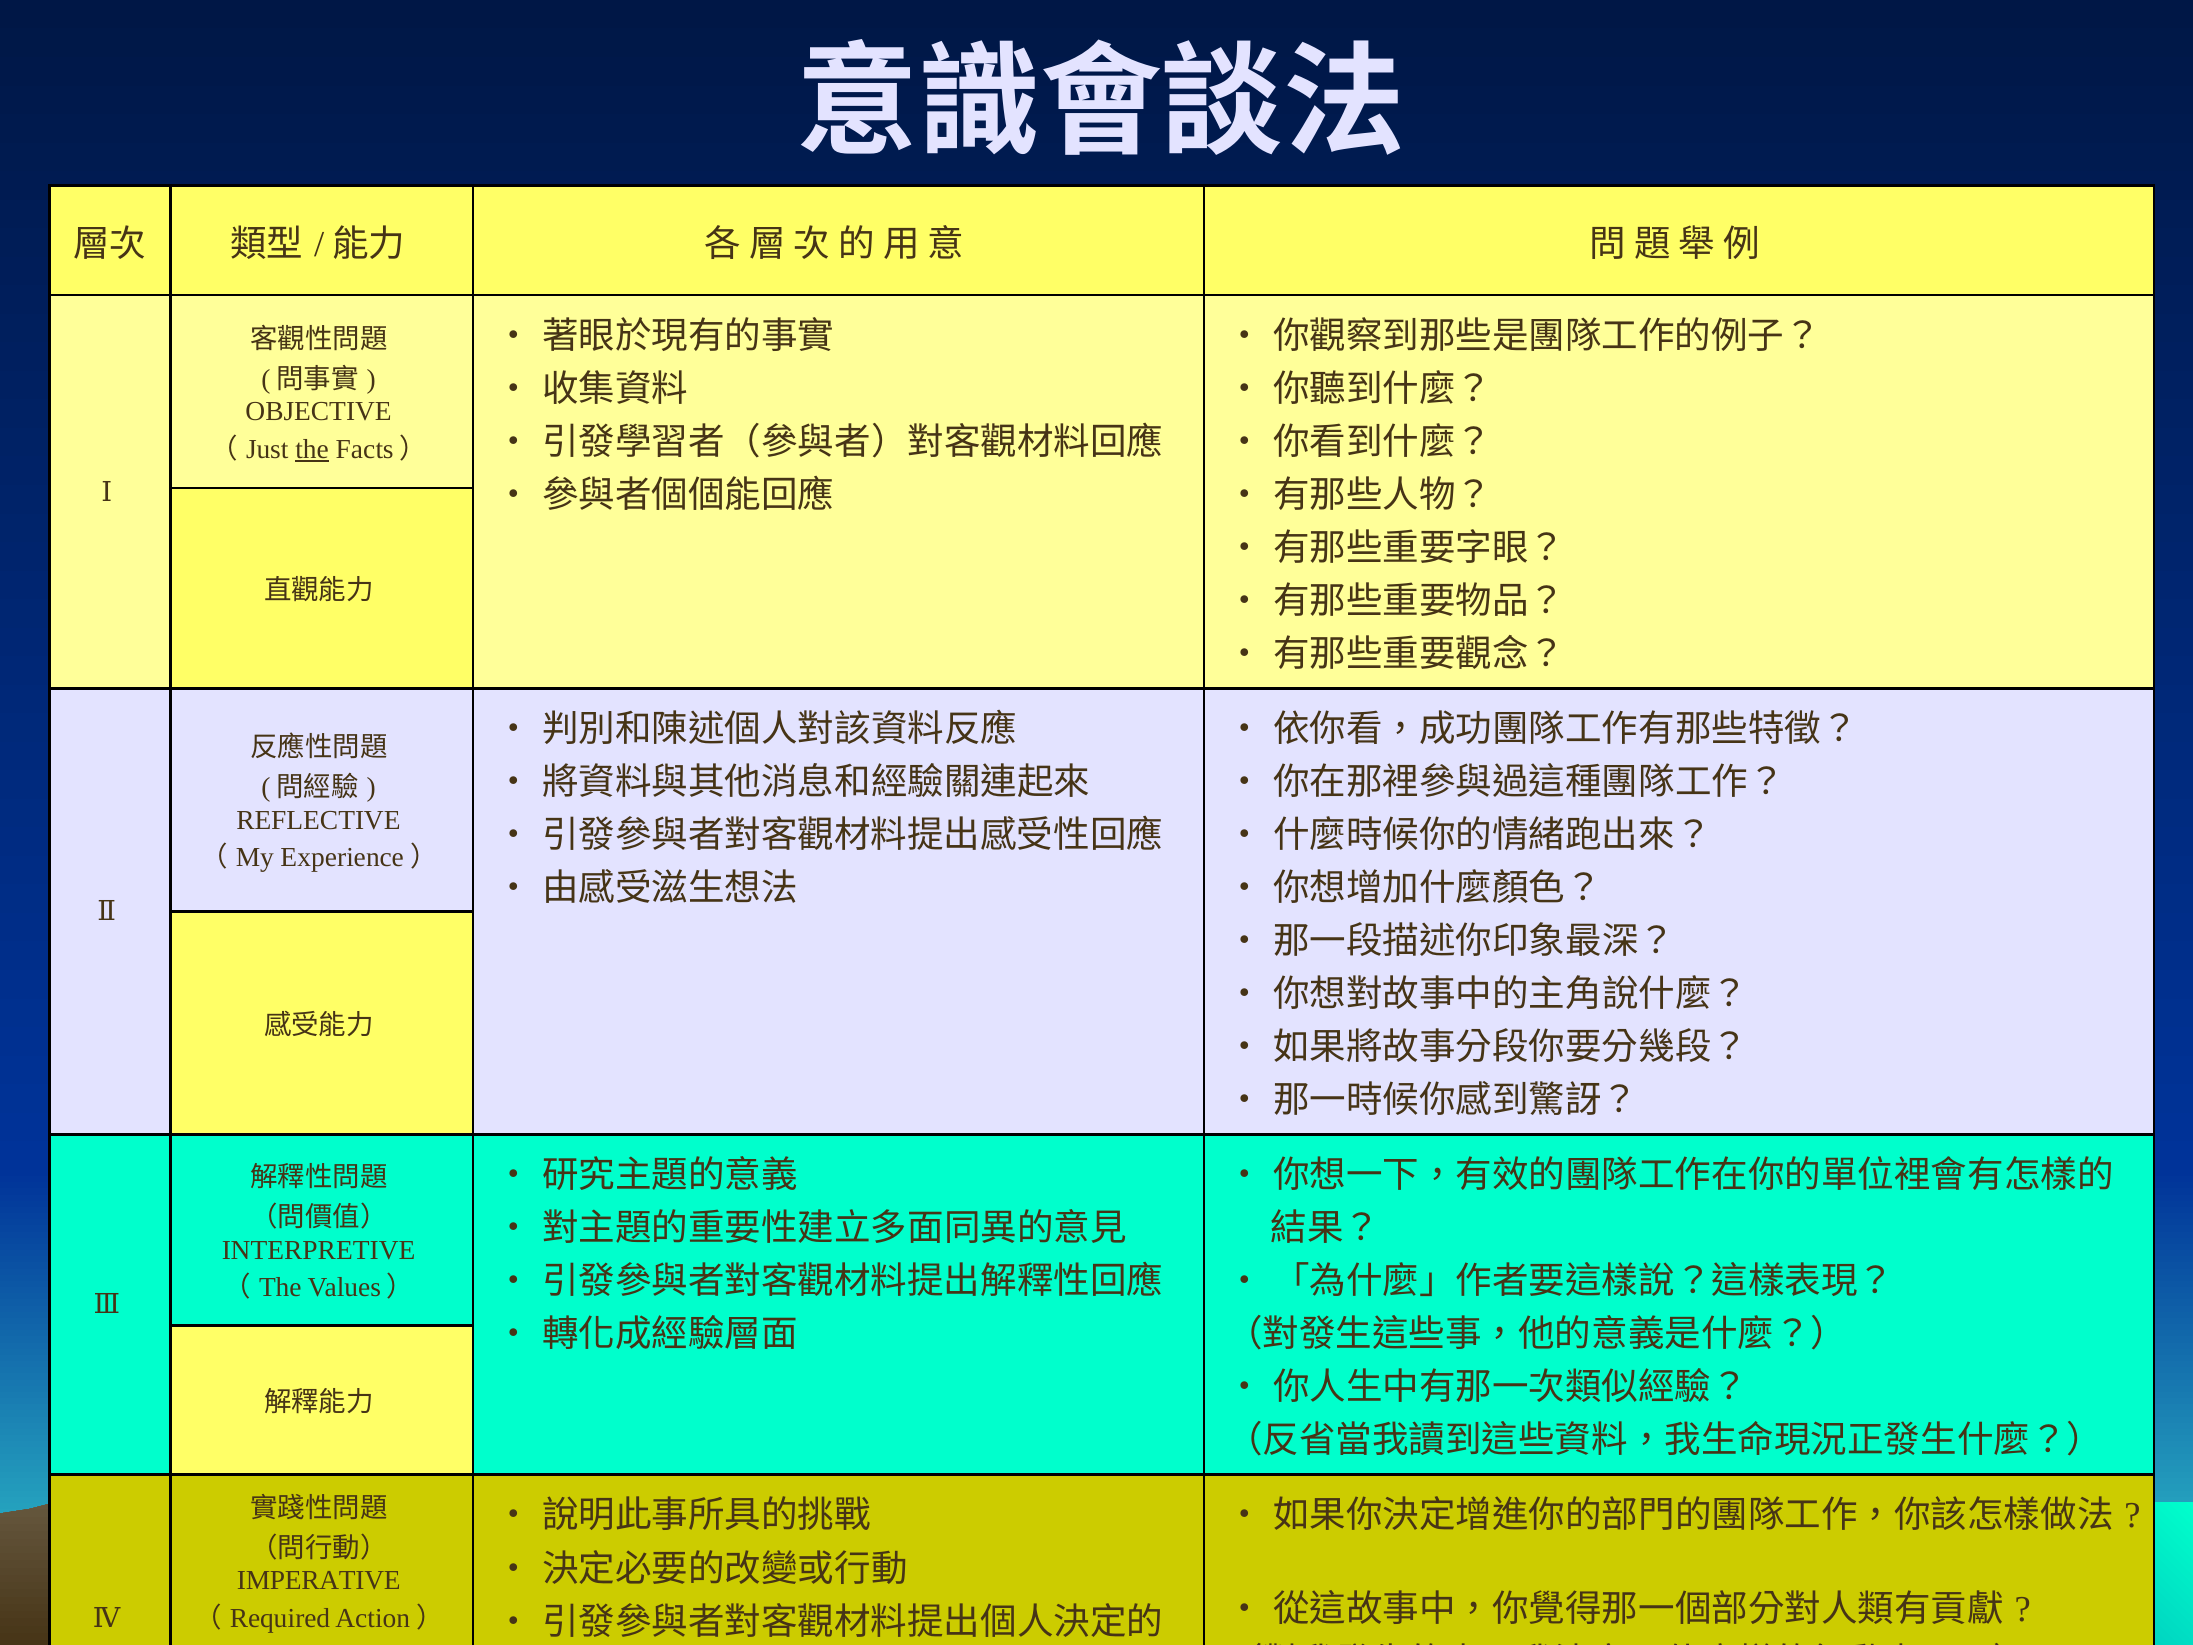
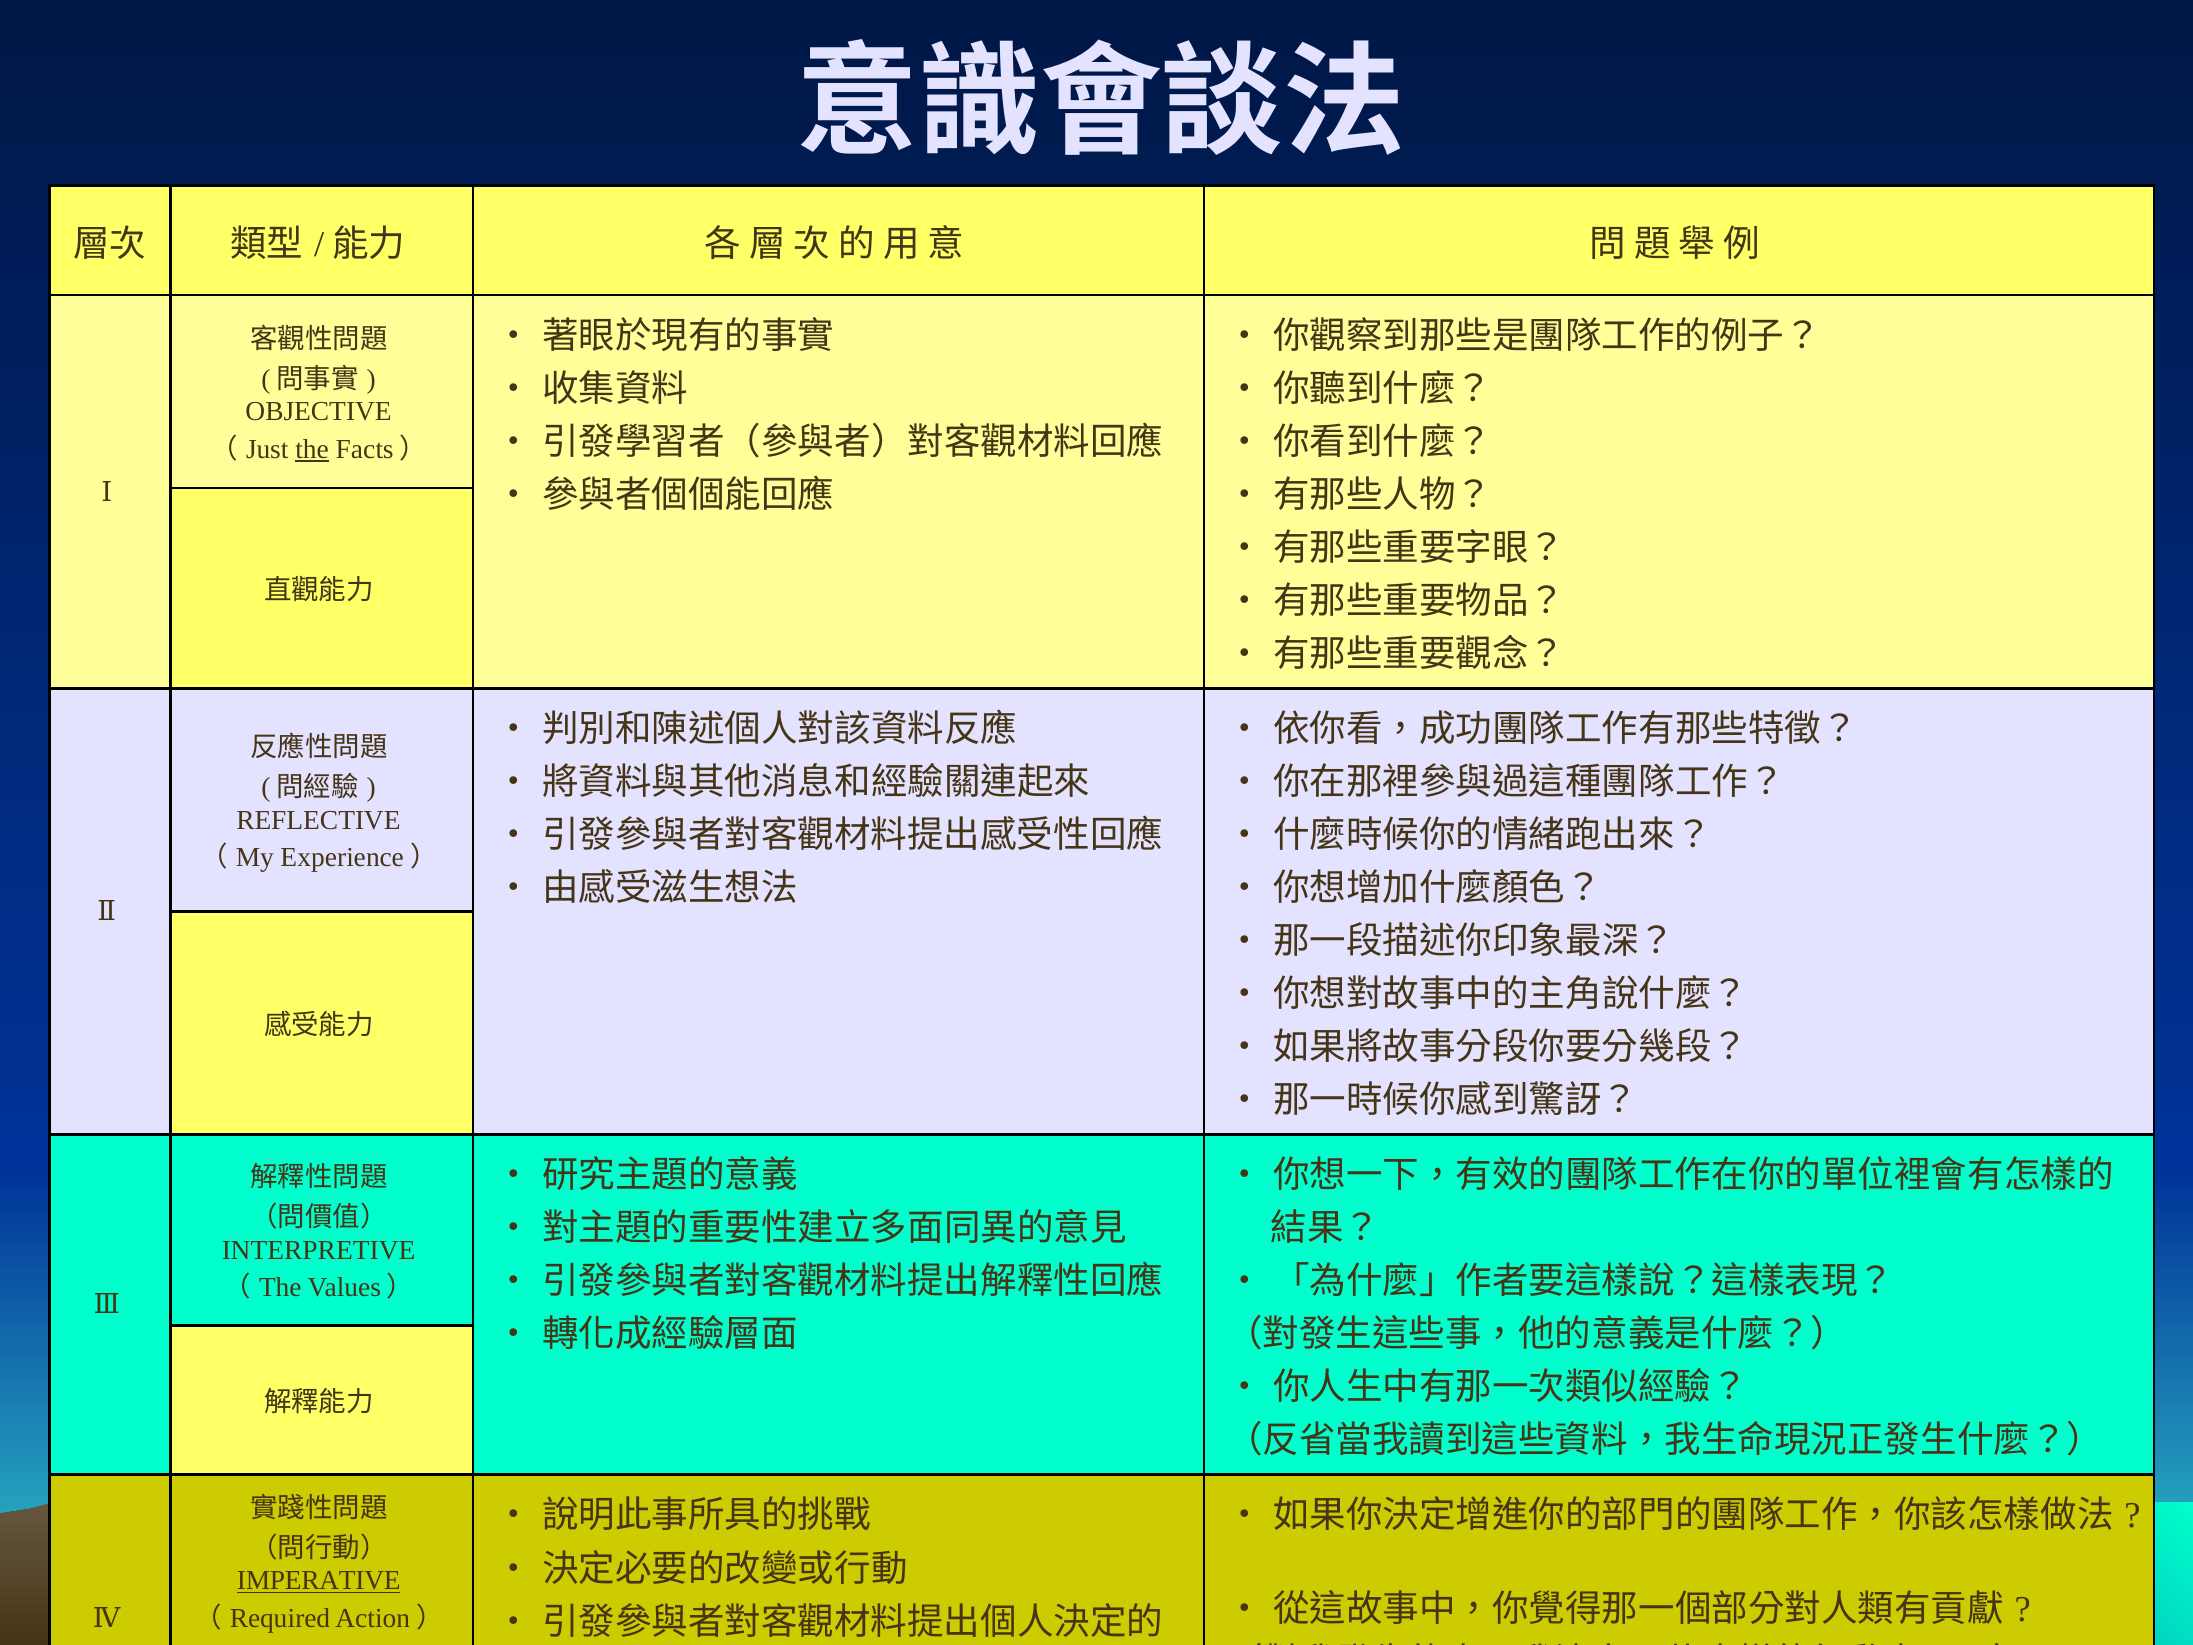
IMPERATIVE underline: none -> present
